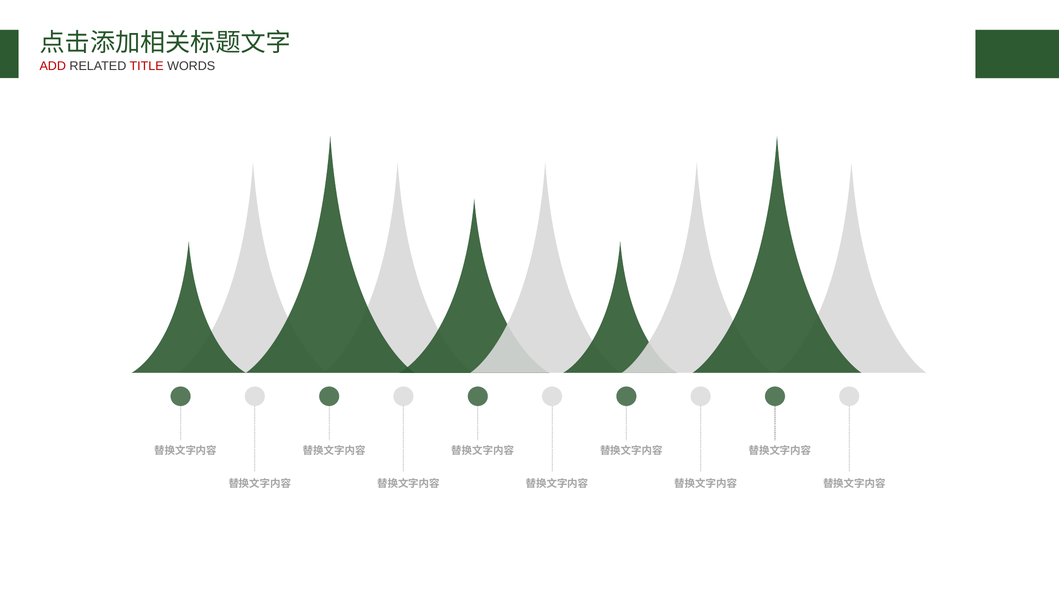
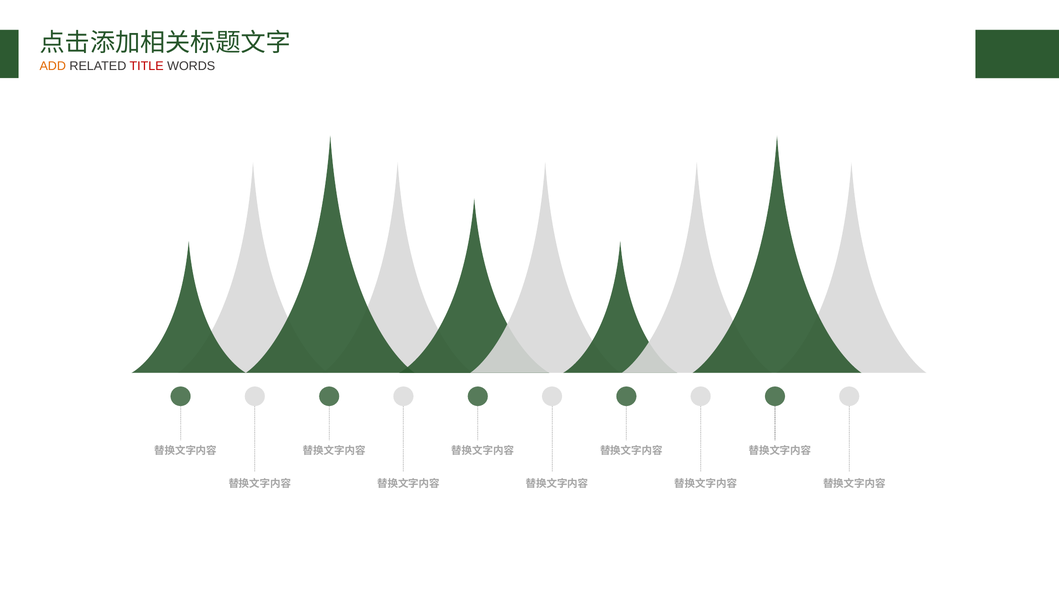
ADD colour: red -> orange
